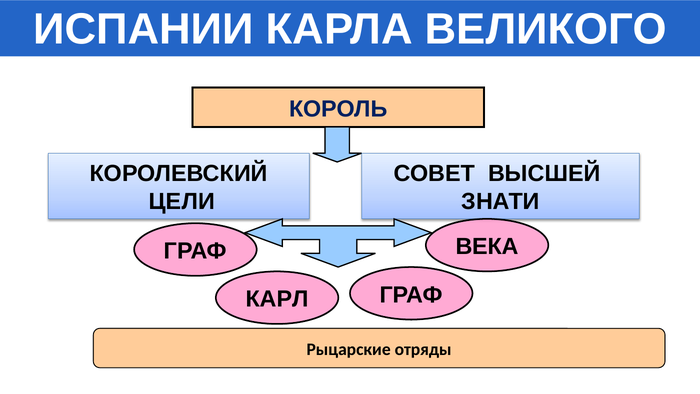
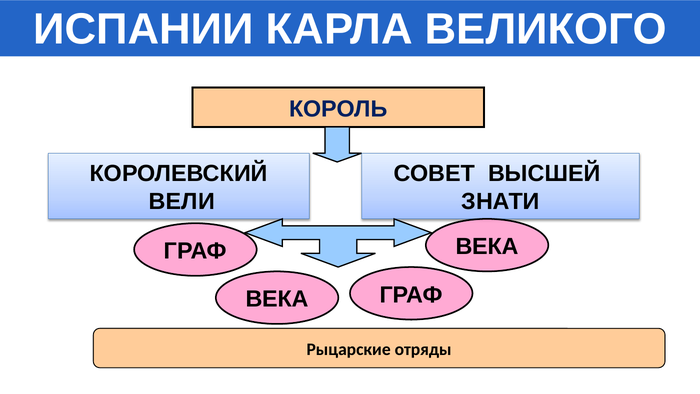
ЦЕЛИ: ЦЕЛИ -> ВЕЛИ
КАРЛ at (277, 299): КАРЛ -> ВЕКА
